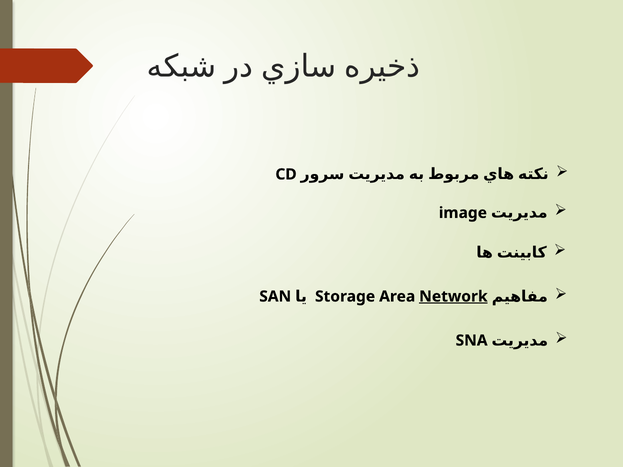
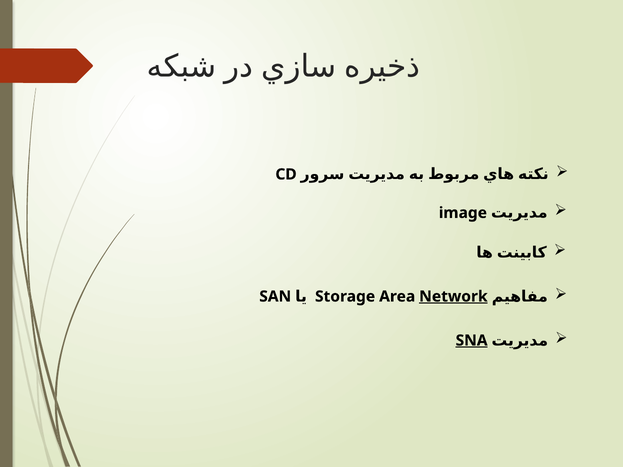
SNA underline: none -> present
